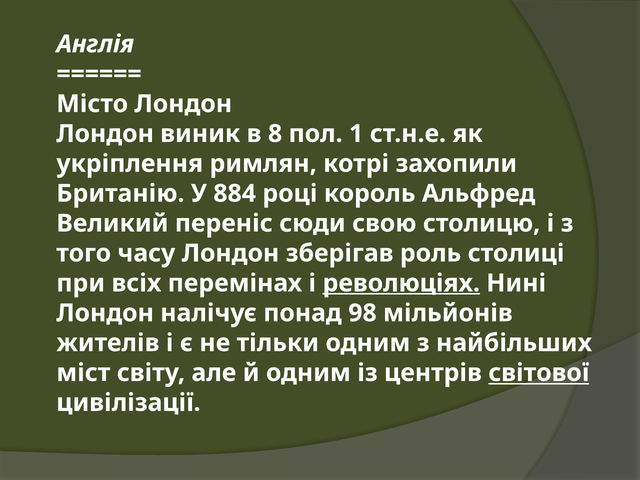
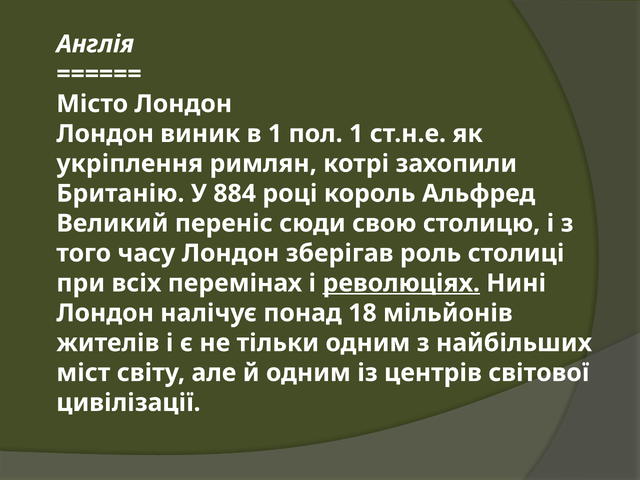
в 8: 8 -> 1
98: 98 -> 18
світової underline: present -> none
